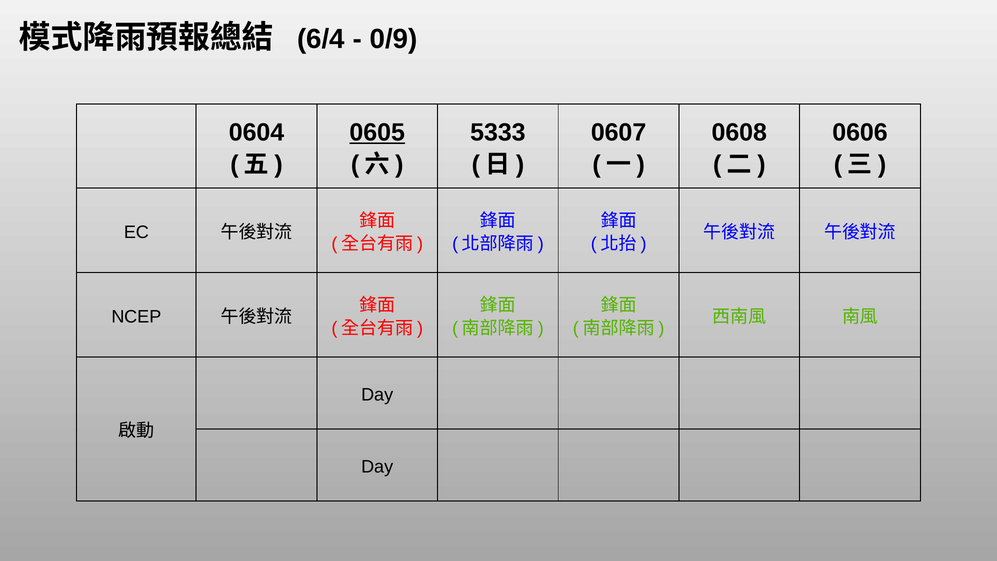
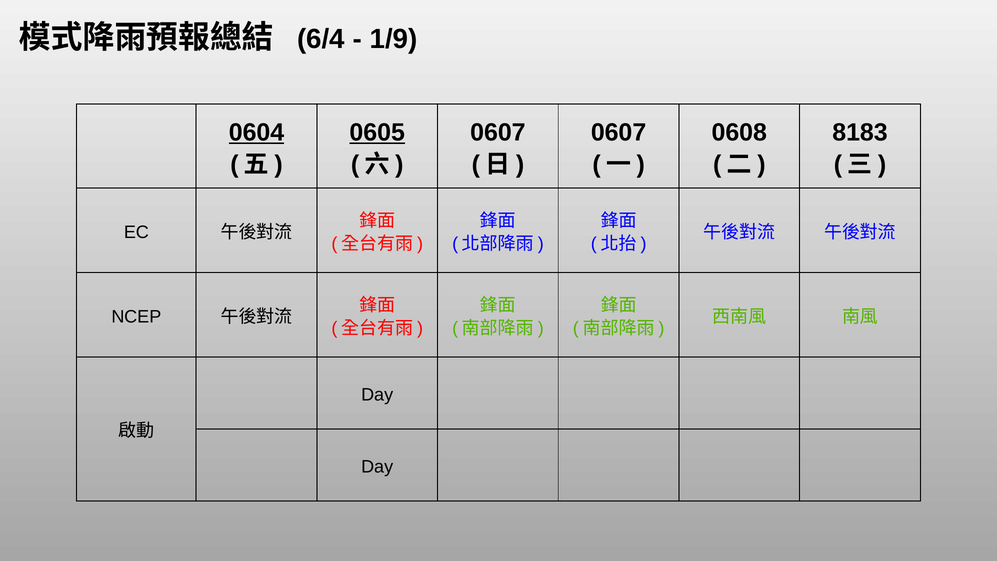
0/9: 0/9 -> 1/9
0604 underline: none -> present
5333 at (498, 133): 5333 -> 0607
0606: 0606 -> 8183
